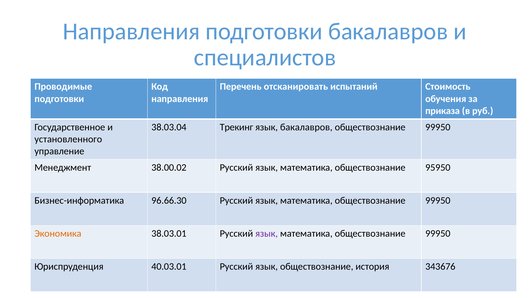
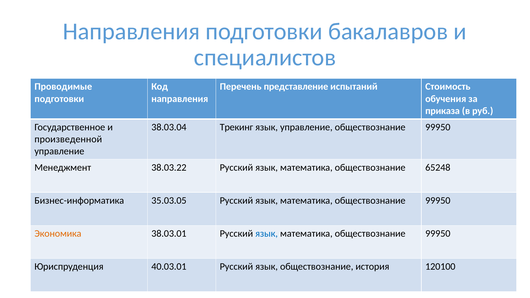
отсканировать: отсканировать -> представление
язык бакалавров: бакалавров -> управление
установленного: установленного -> произведенной
38.00.02: 38.00.02 -> 38.03.22
95950: 95950 -> 65248
96.66.30: 96.66.30 -> 35.03.05
язык at (267, 234) colour: purple -> blue
343676: 343676 -> 120100
